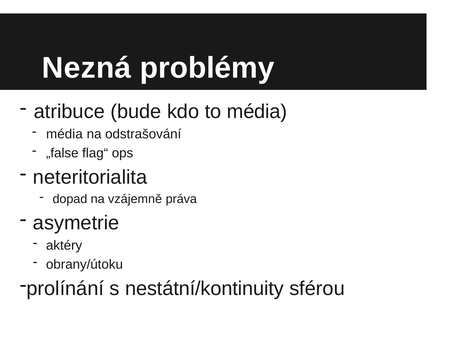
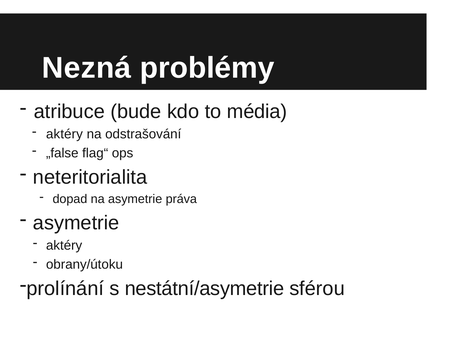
média at (64, 134): média -> aktéry
na vzájemně: vzájemně -> asymetrie
nestátní/kontinuity: nestátní/kontinuity -> nestátní/asymetrie
